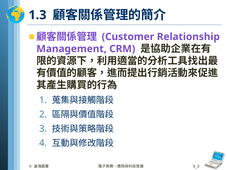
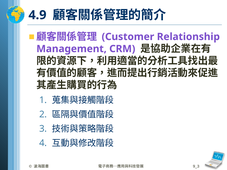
1.3: 1.3 -> 4.9
